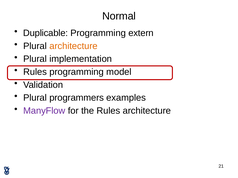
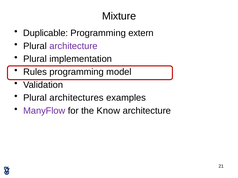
Normal: Normal -> Mixture
architecture at (73, 46) colour: orange -> purple
programmers: programmers -> architectures
the Rules: Rules -> Know
